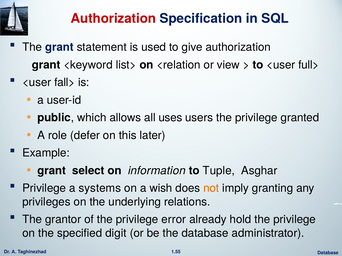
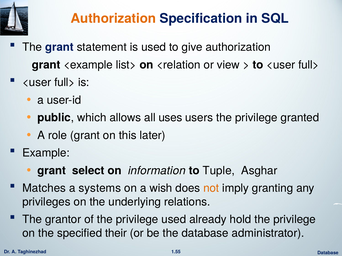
Authorization at (113, 18) colour: red -> orange
<keyword: <keyword -> <example
fall> at (65, 83): fall> -> full>
role defer: defer -> grant
Privilege at (44, 189): Privilege -> Matches
privilege error: error -> used
digit: digit -> their
